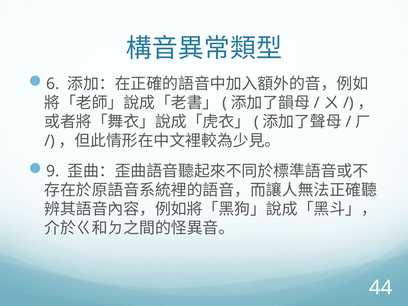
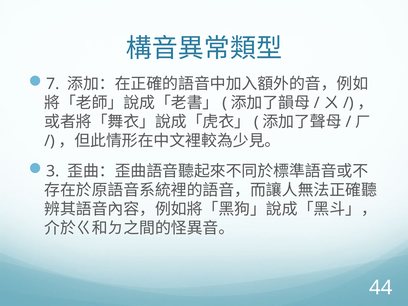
6: 6 -> 7
9: 9 -> 3
